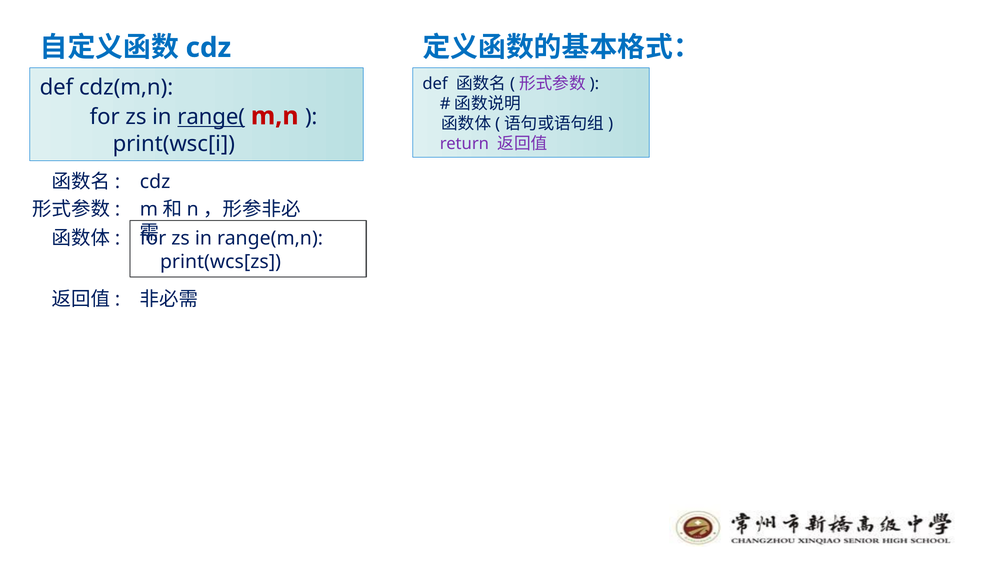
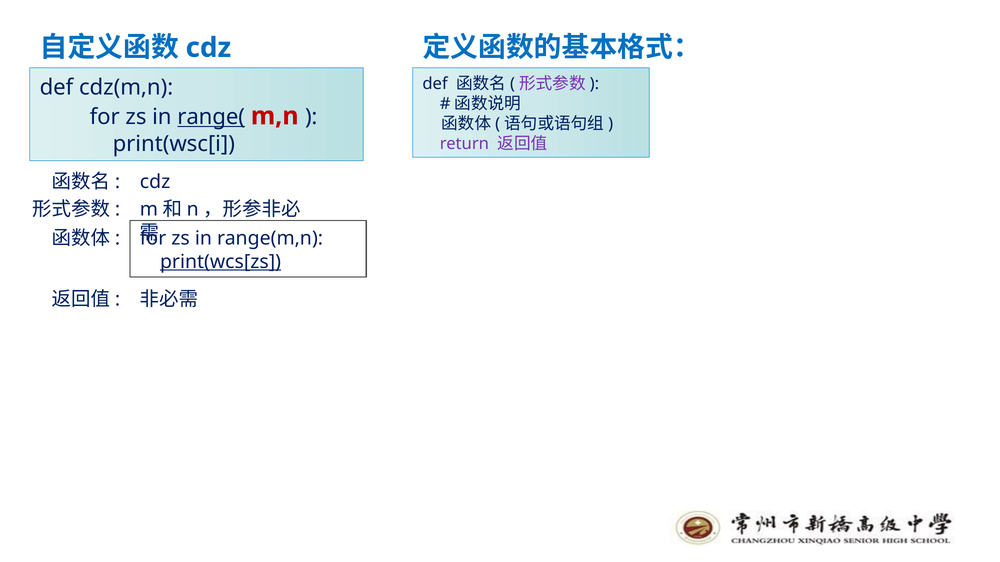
print(wcs[zs underline: none -> present
